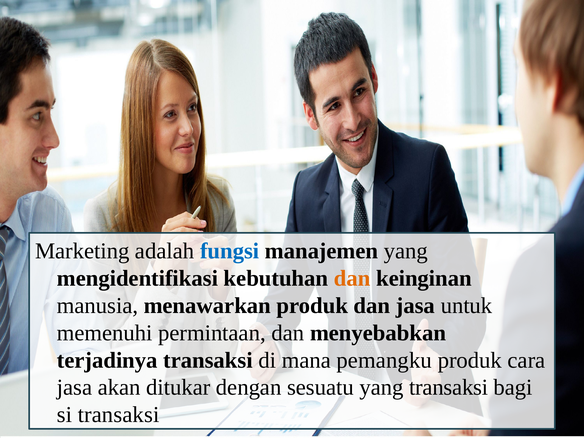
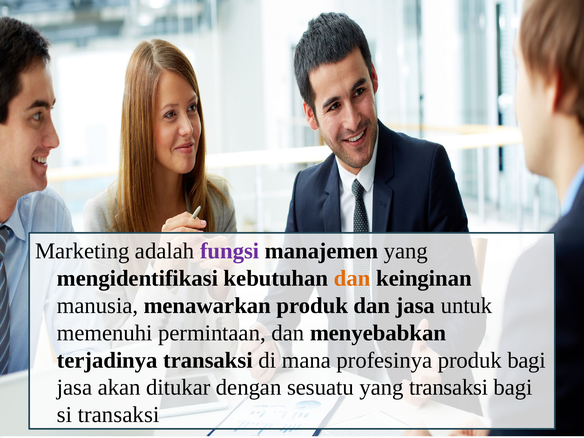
fungsi colour: blue -> purple
pemangku: pemangku -> profesinya
produk cara: cara -> bagi
